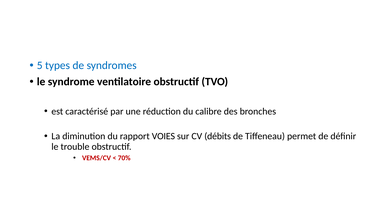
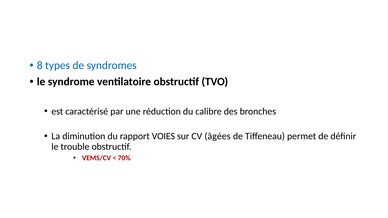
5: 5 -> 8
débits: débits -> âgées
